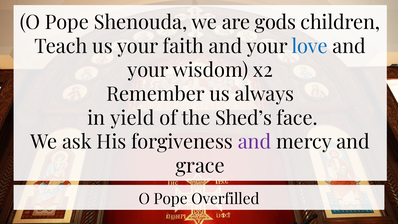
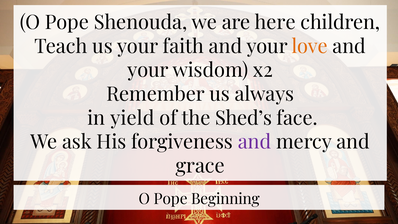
gods: gods -> here
love colour: blue -> orange
Overfilled: Overfilled -> Beginning
